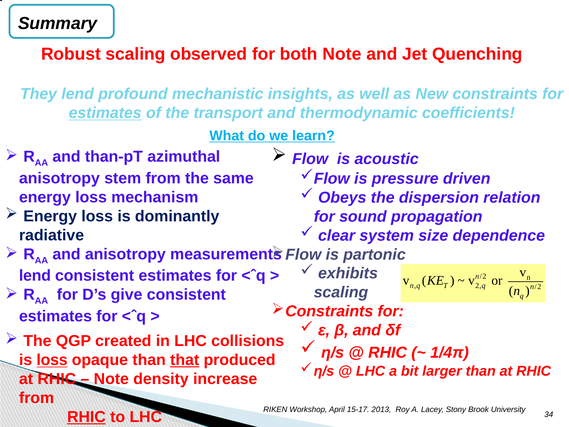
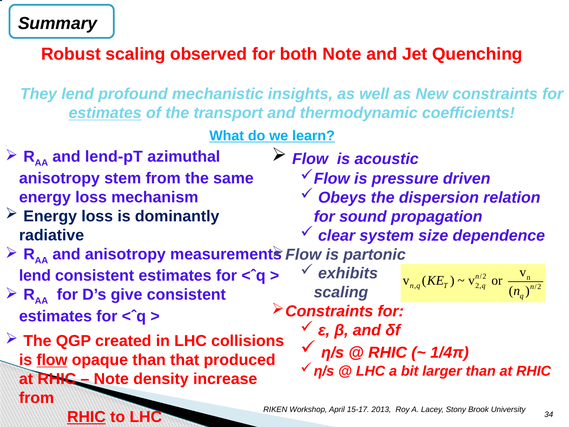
than-pT: than-pT -> lend-pT
is loss: loss -> flow
that underline: present -> none
